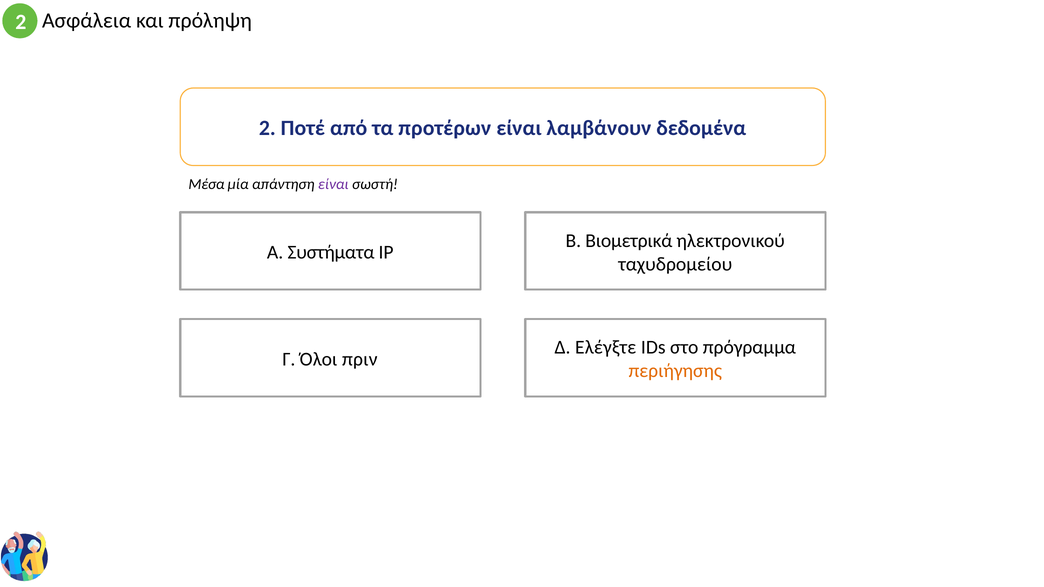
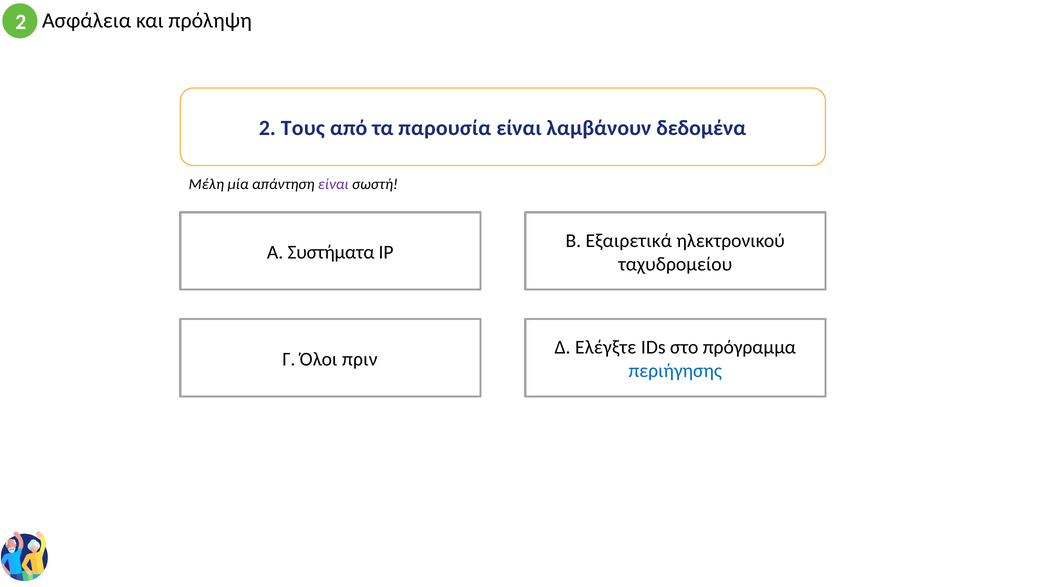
Ποτέ: Ποτέ -> Τους
προτέρων: προτέρων -> παρουσία
Μέσα: Μέσα -> Μέλη
Βιομετρικά: Βιομετρικά -> Εξαιρετικά
περιήγησης colour: orange -> blue
